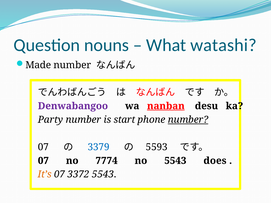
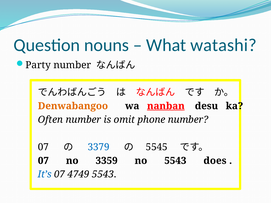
Made: Made -> Party
Denwabangoo colour: purple -> orange
Party: Party -> Often
start: start -> omit
number at (188, 120) underline: present -> none
5593: 5593 -> 5545
7774: 7774 -> 3359
It’s colour: orange -> blue
3372: 3372 -> 4749
